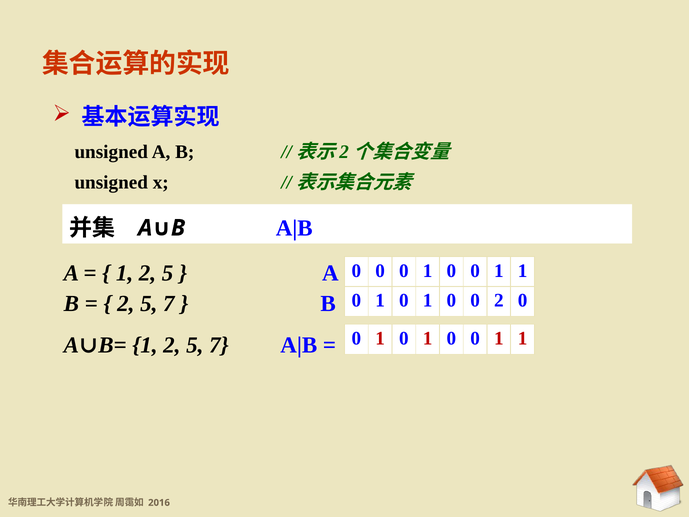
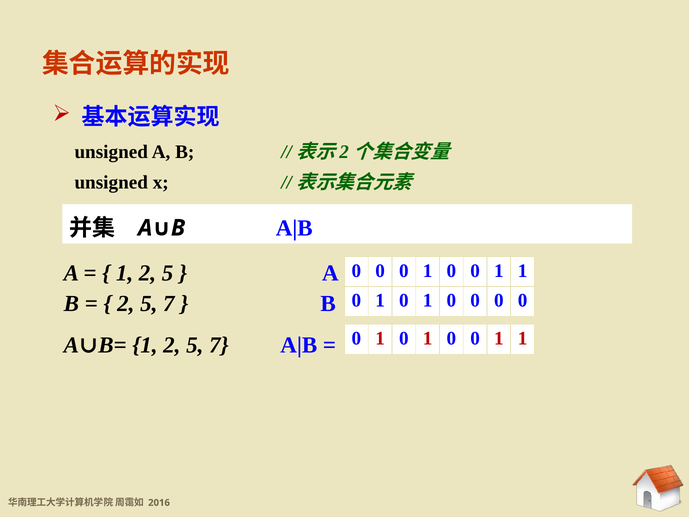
1 0 0 2: 2 -> 0
